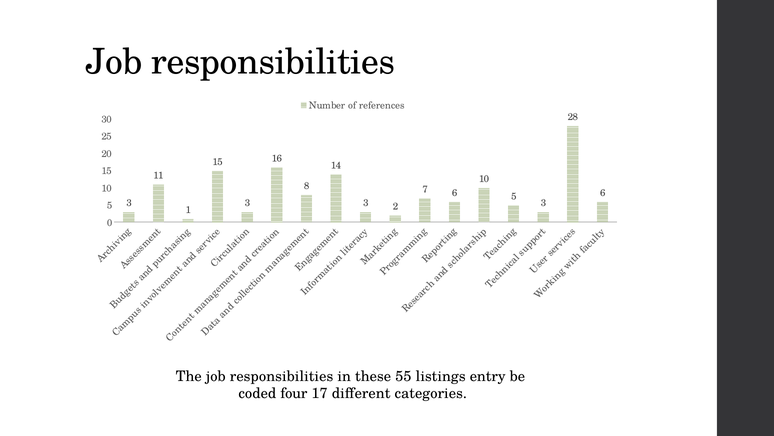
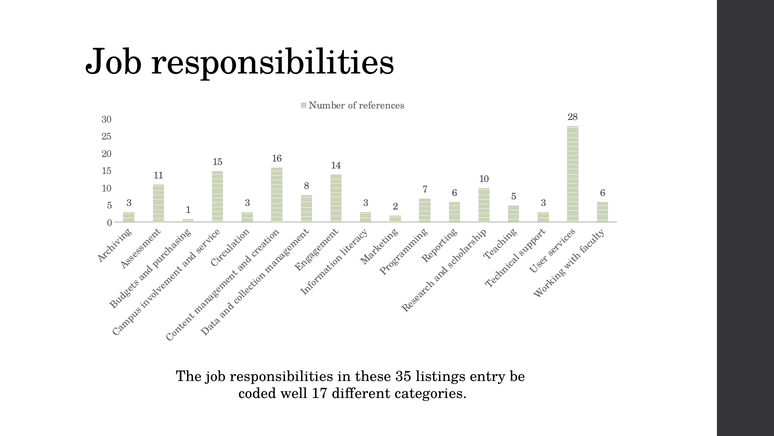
55: 55 -> 35
four: four -> well
